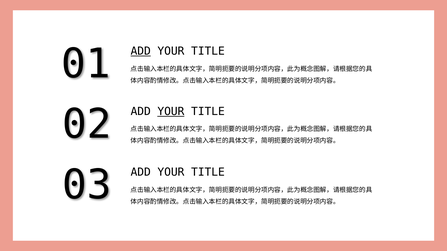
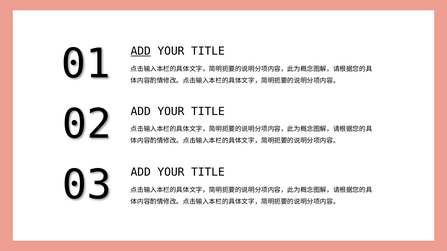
YOUR at (171, 112) underline: present -> none
